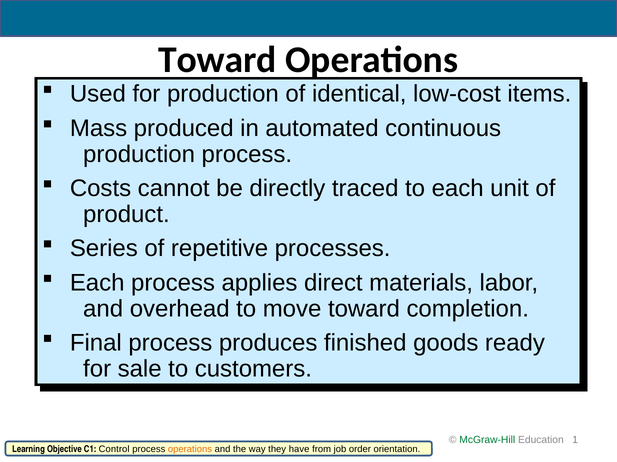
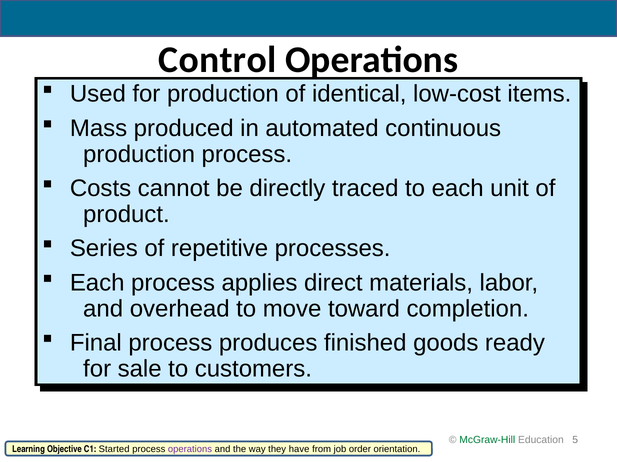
Toward at (218, 60): Toward -> Control
1: 1 -> 5
Control: Control -> Started
operations at (190, 450) colour: orange -> purple
